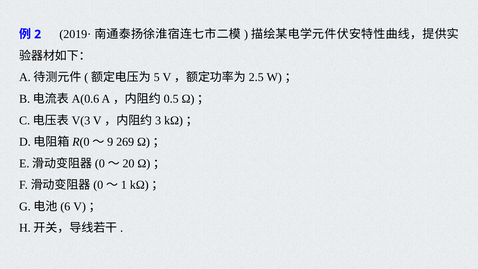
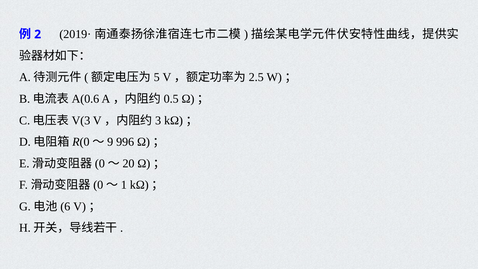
269: 269 -> 996
